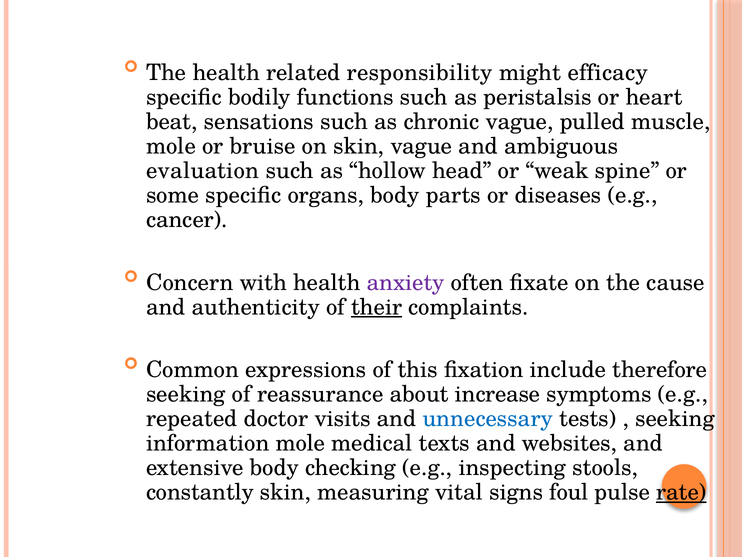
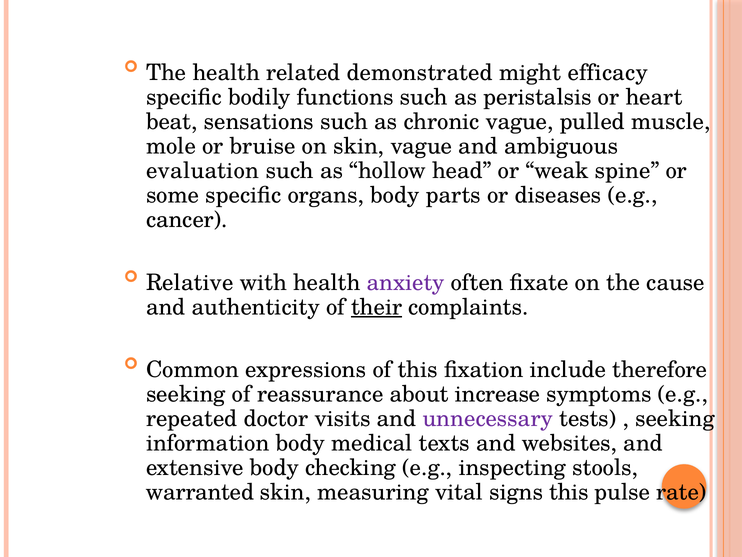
responsibility: responsibility -> demonstrated
Concern: Concern -> Relative
unnecessary colour: blue -> purple
information mole: mole -> body
constantly: constantly -> warranted
signs foul: foul -> this
rate underline: present -> none
